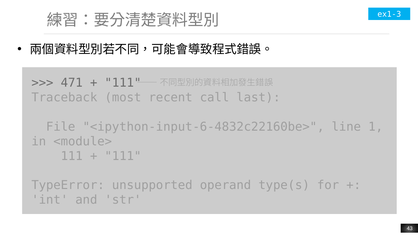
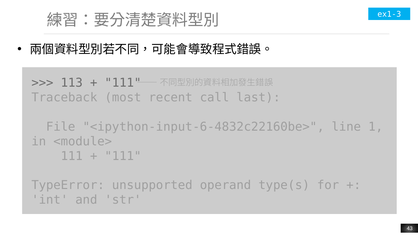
471: 471 -> 113
